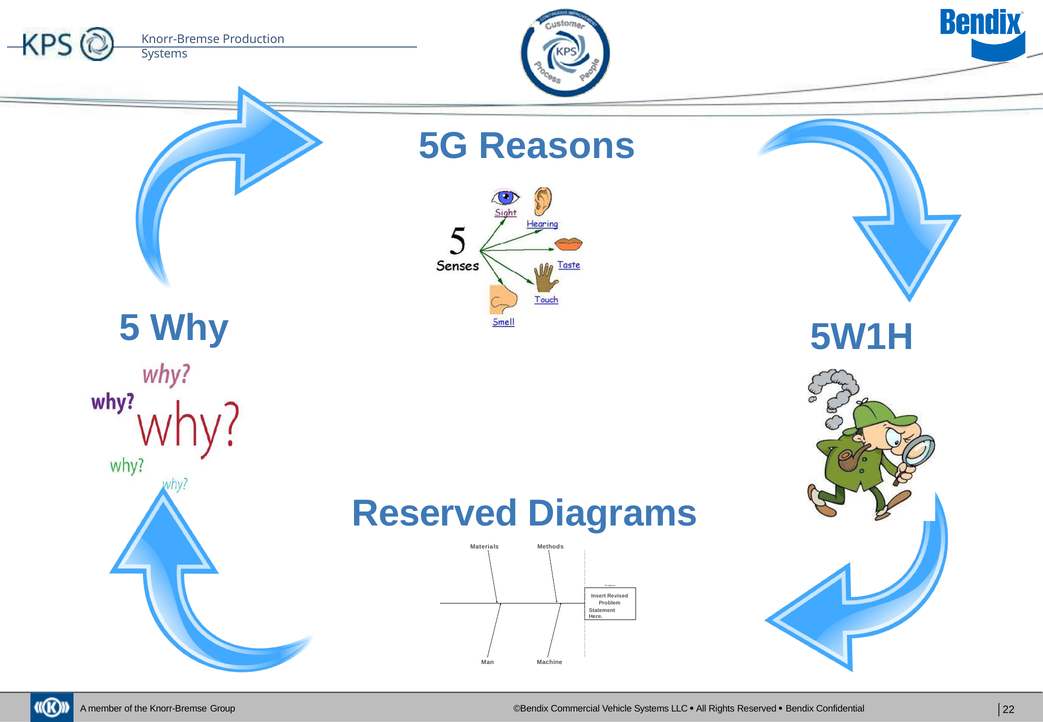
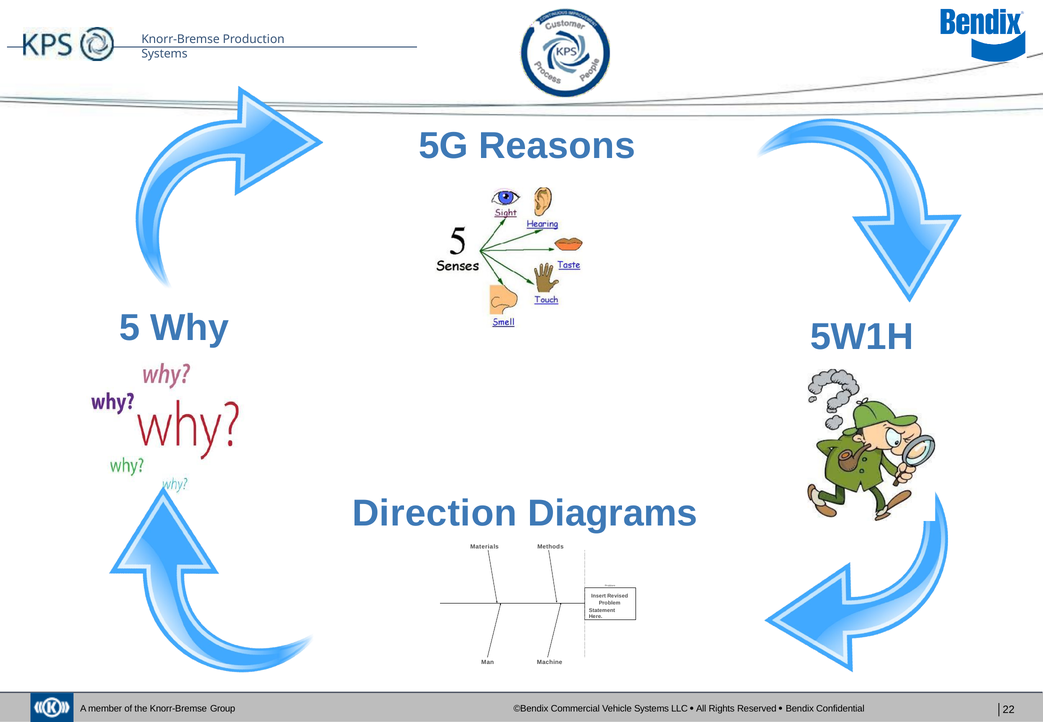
Reserved at (435, 513): Reserved -> Direction
